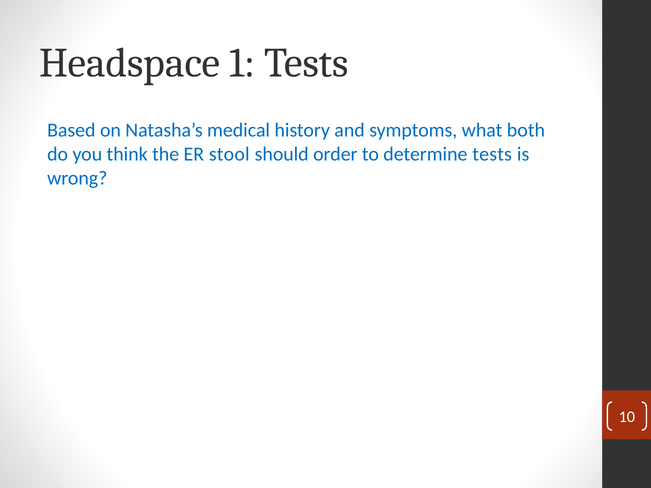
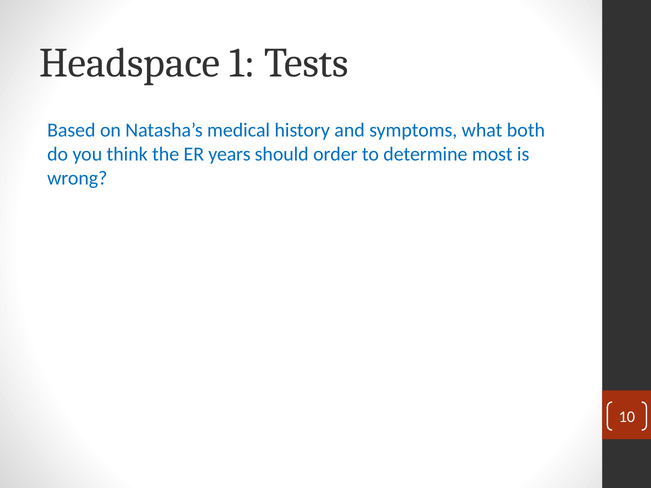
stool: stool -> years
determine tests: tests -> most
